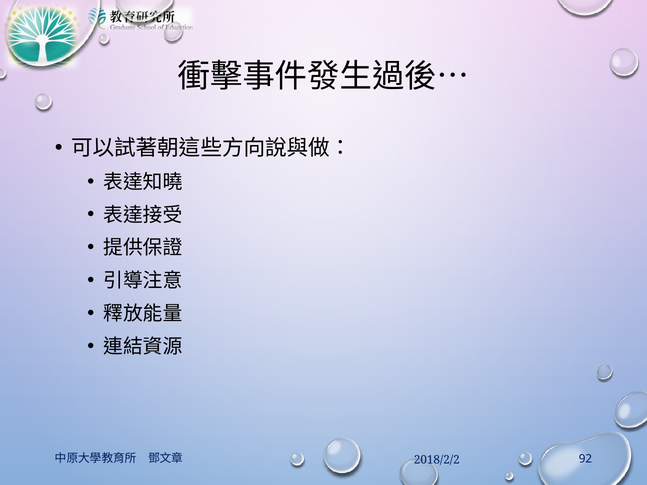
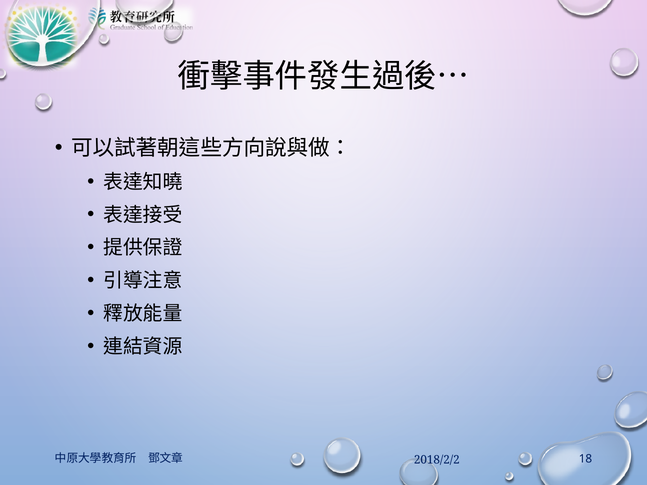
92: 92 -> 18
